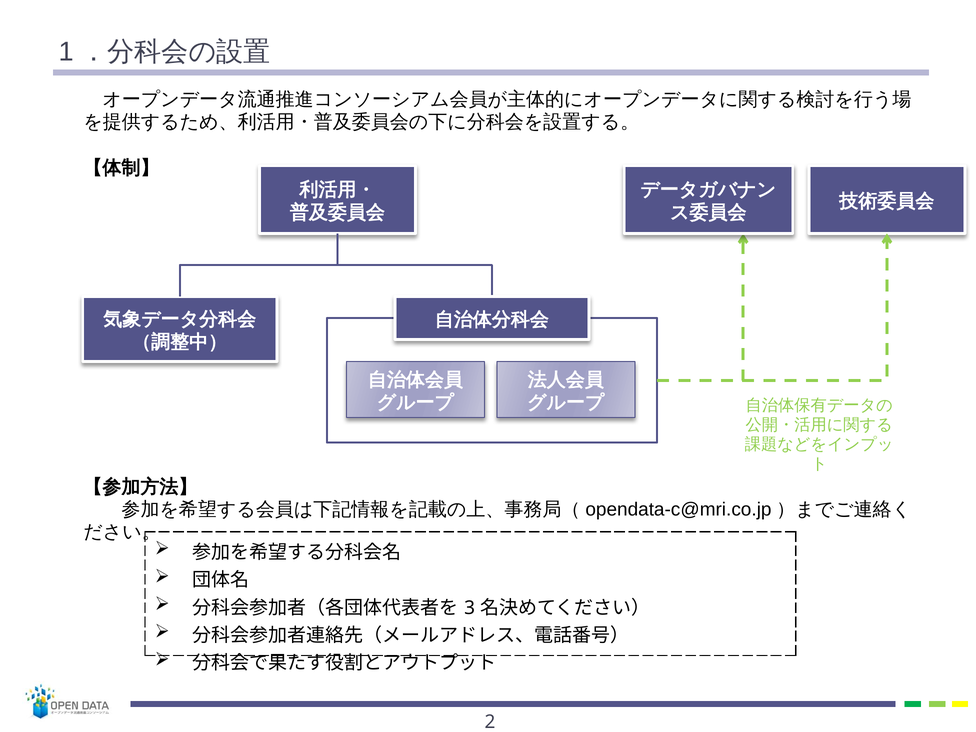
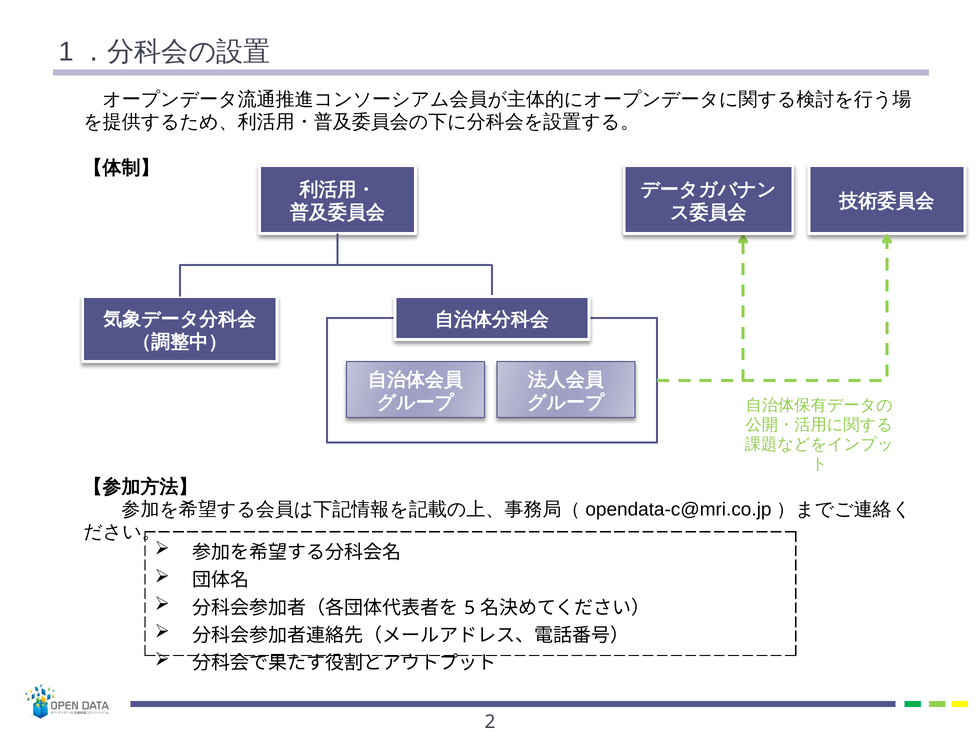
3: 3 -> 5
